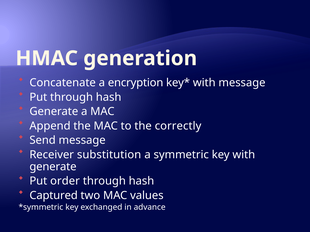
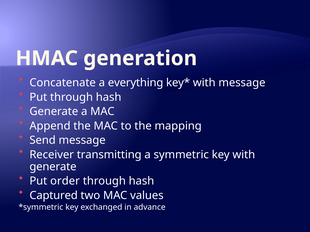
encryption: encryption -> everything
correctly: correctly -> mapping
substitution: substitution -> transmitting
